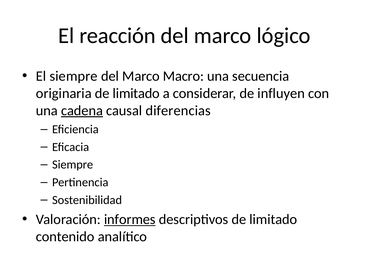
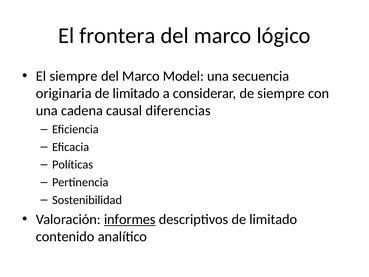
reacción: reacción -> frontera
Macro: Macro -> Model
de influyen: influyen -> siempre
cadena underline: present -> none
Siempre at (73, 165): Siempre -> Políticas
